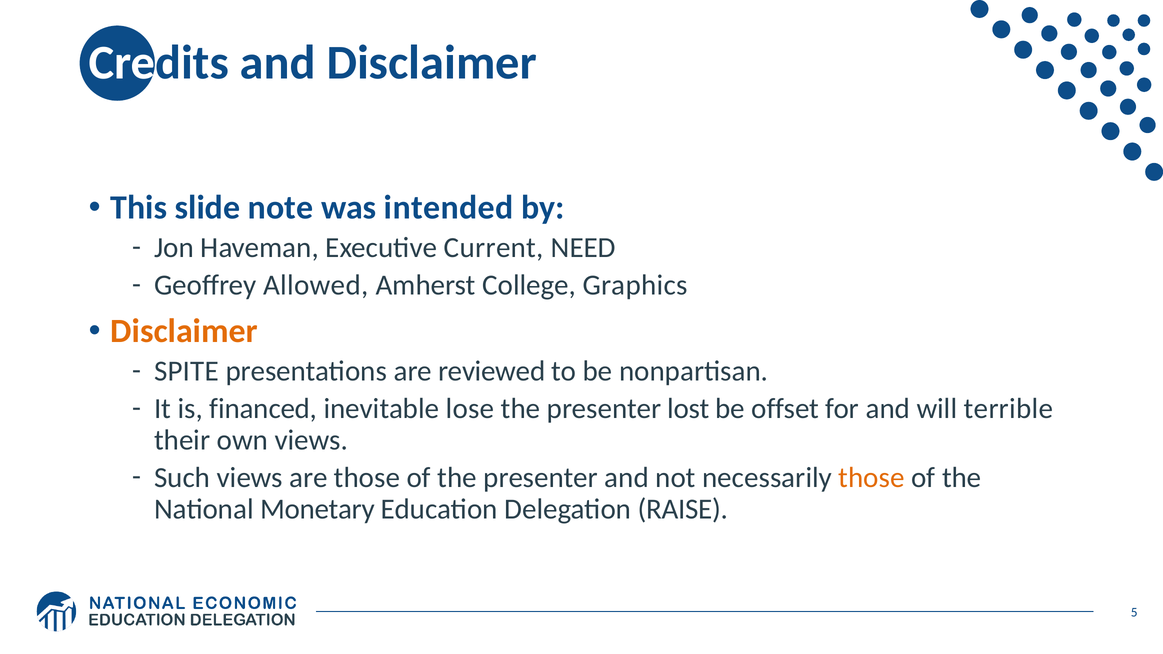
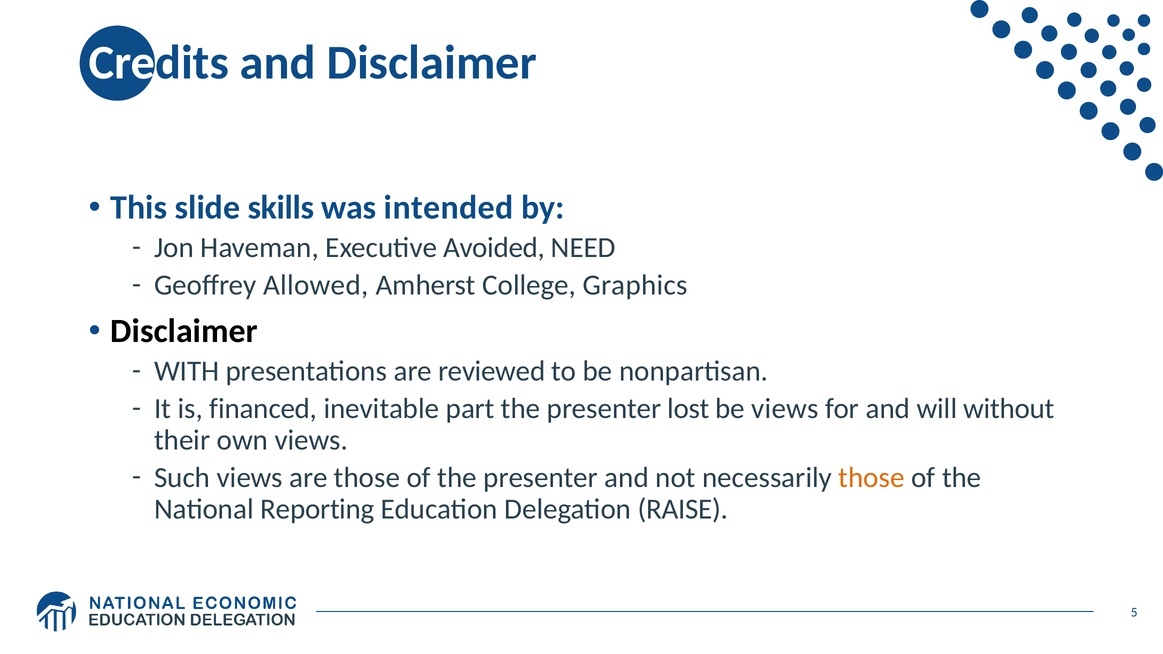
note: note -> skills
Current: Current -> Avoided
Disclaimer at (184, 331) colour: orange -> black
SPITE: SPITE -> WITH
lose: lose -> part
be offset: offset -> views
terrible: terrible -> without
Monetary: Monetary -> Reporting
